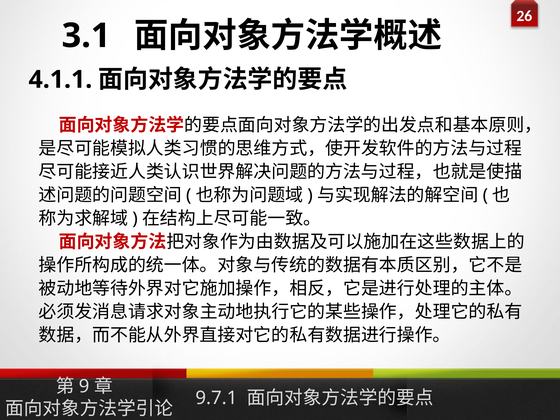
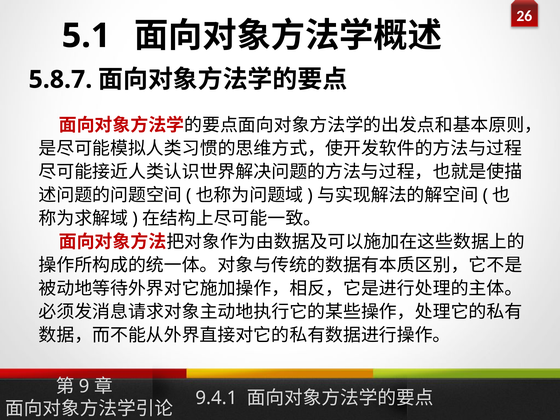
3.1: 3.1 -> 5.1
4.1.1: 4.1.1 -> 5.8.7
9.7.1: 9.7.1 -> 9.4.1
